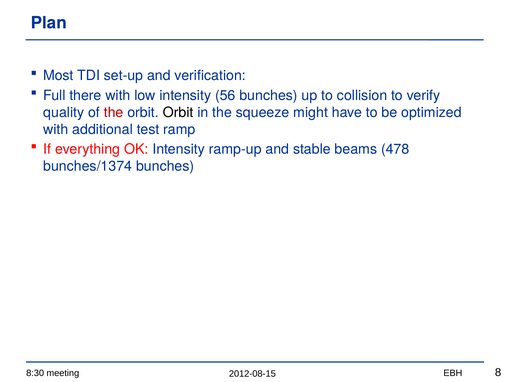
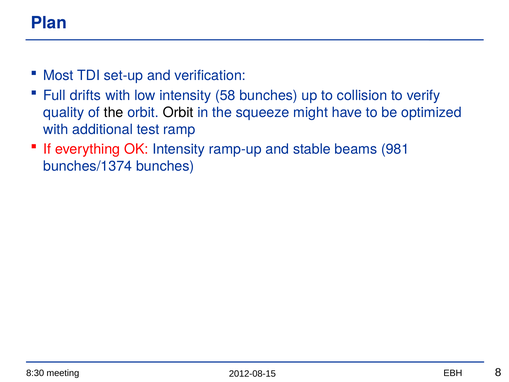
there: there -> drifts
56: 56 -> 58
the at (114, 112) colour: red -> black
478: 478 -> 981
